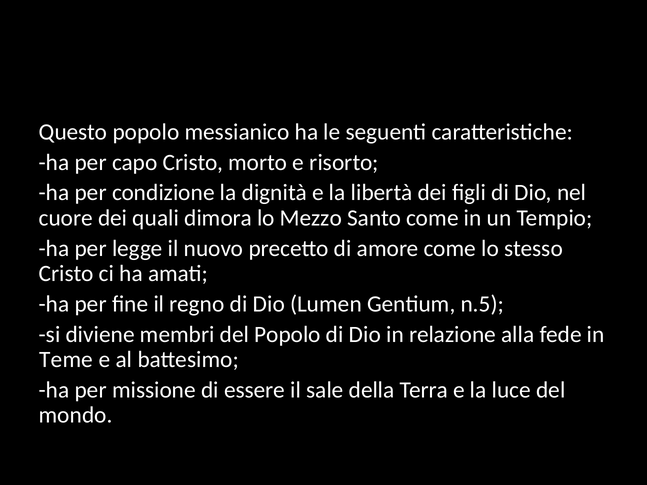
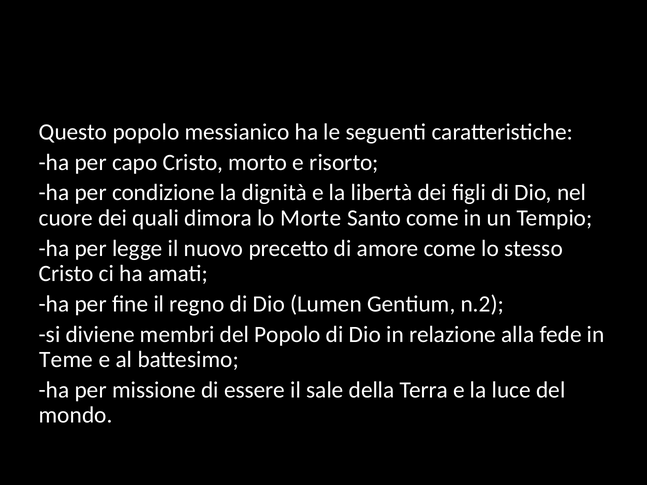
Mezzo: Mezzo -> Morte
n.5: n.5 -> n.2
